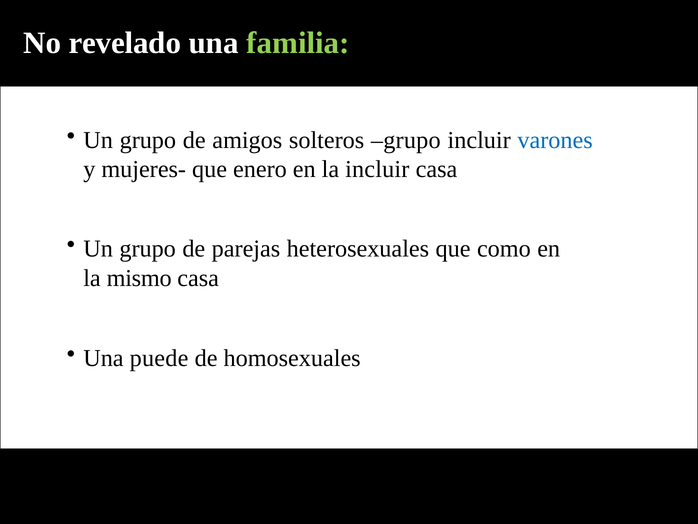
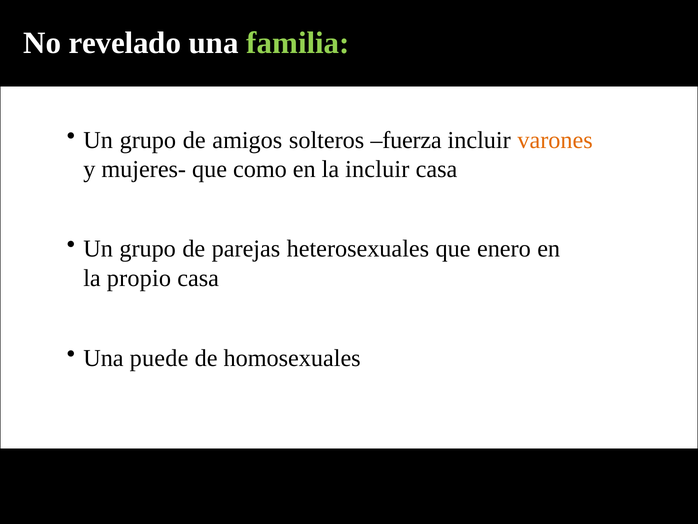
solteros grupo: grupo -> fuerza
varones colour: blue -> orange
enero: enero -> como
como: como -> enero
mismo: mismo -> propio
